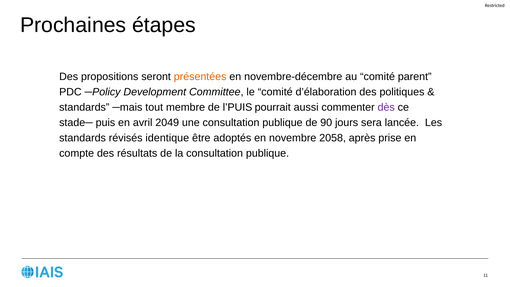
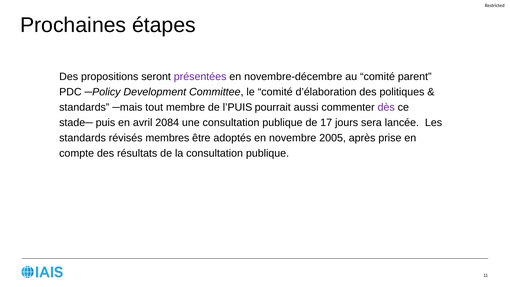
présentées colour: orange -> purple
2049: 2049 -> 2084
90: 90 -> 17
identique: identique -> membres
2058: 2058 -> 2005
